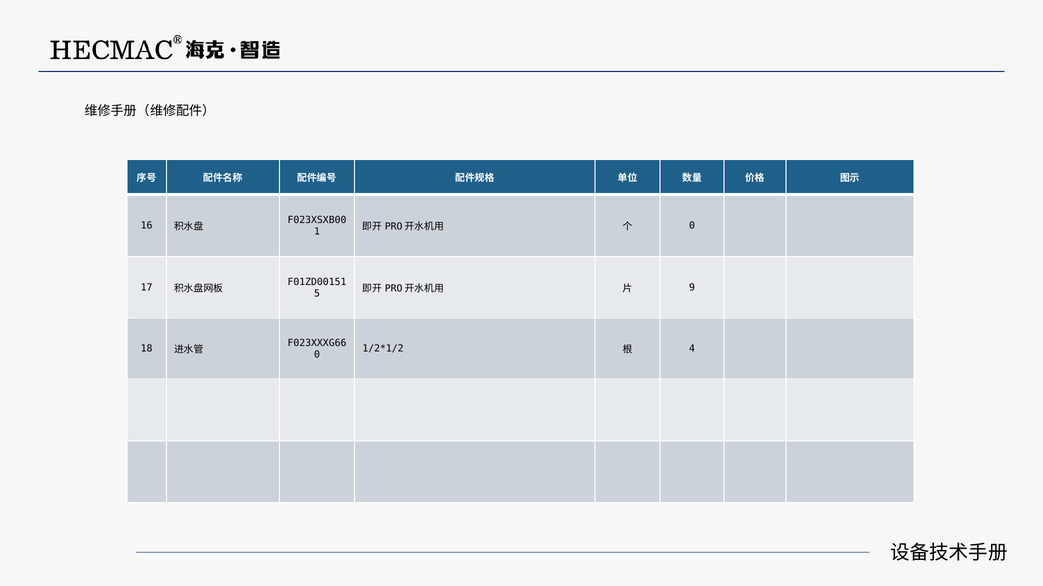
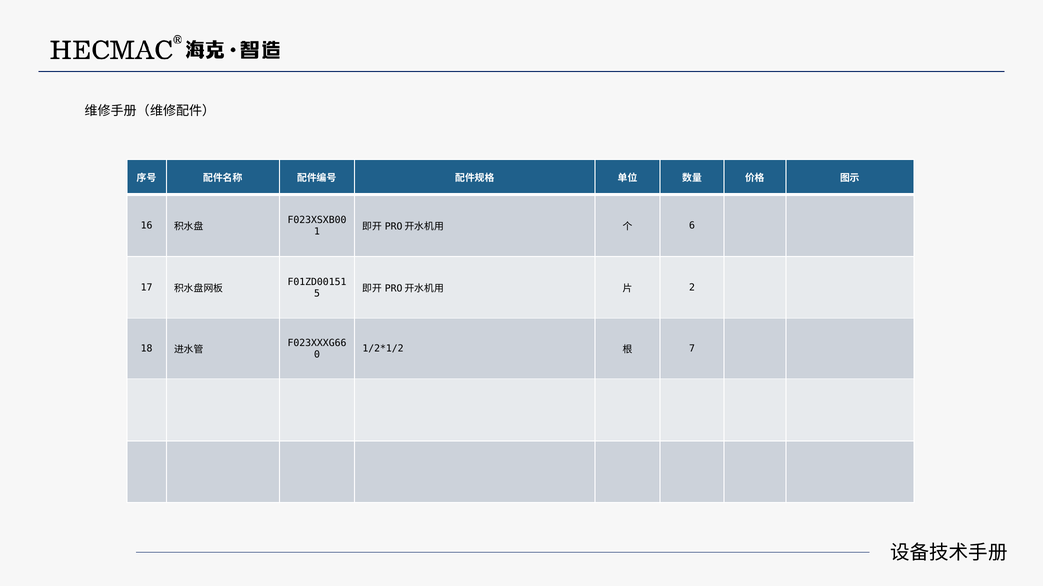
0 at (692, 226): 0 -> 6
9: 9 -> 2
4: 4 -> 7
